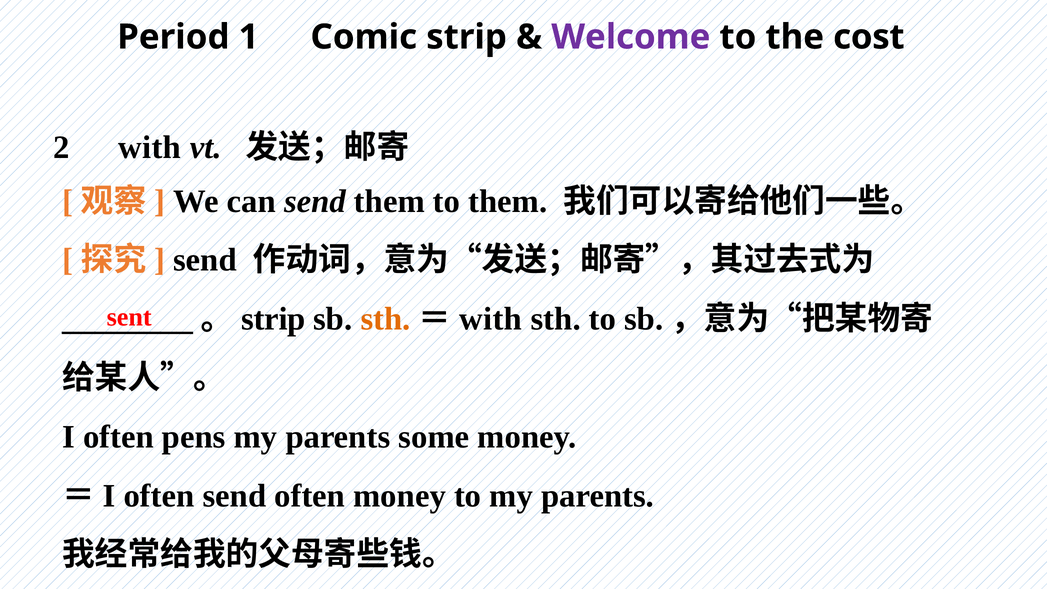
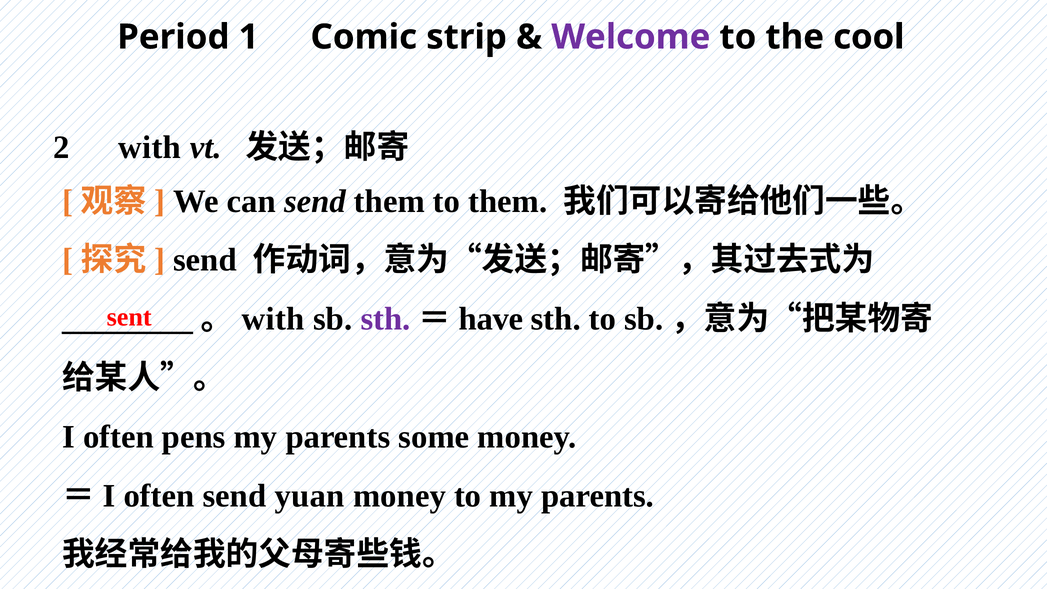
cost: cost -> cool
strip at (273, 319): strip -> with
sth at (385, 319) colour: orange -> purple
with at (491, 319): with -> have
send often: often -> yuan
